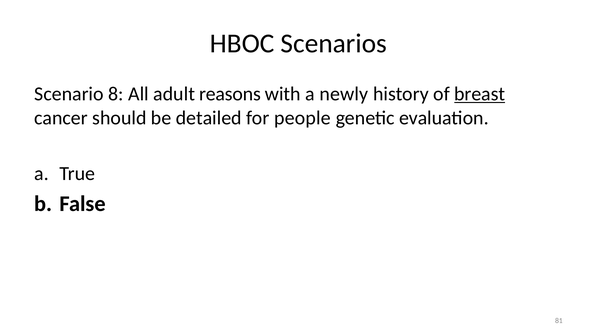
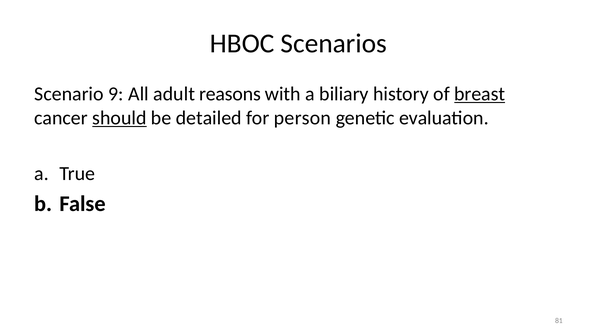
8: 8 -> 9
newly: newly -> biliary
should underline: none -> present
people: people -> person
